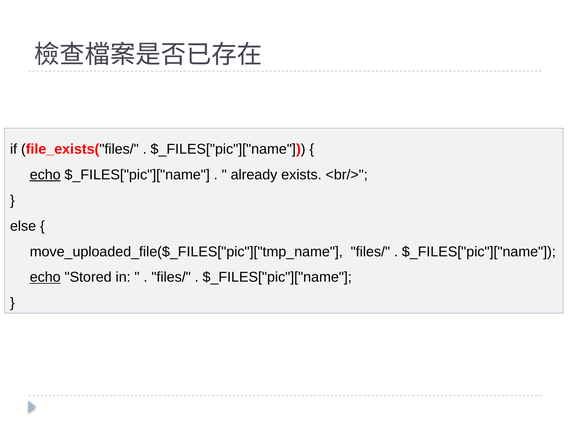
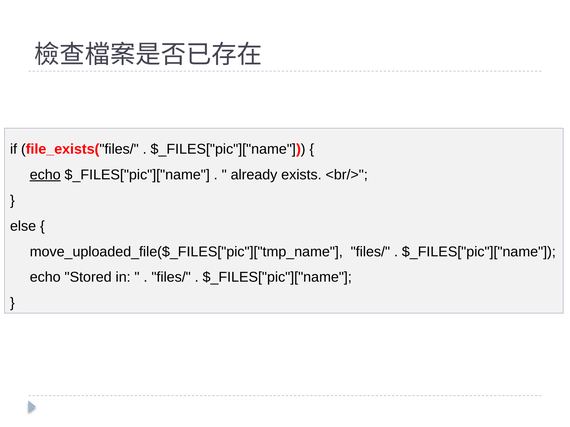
echo at (45, 278) underline: present -> none
